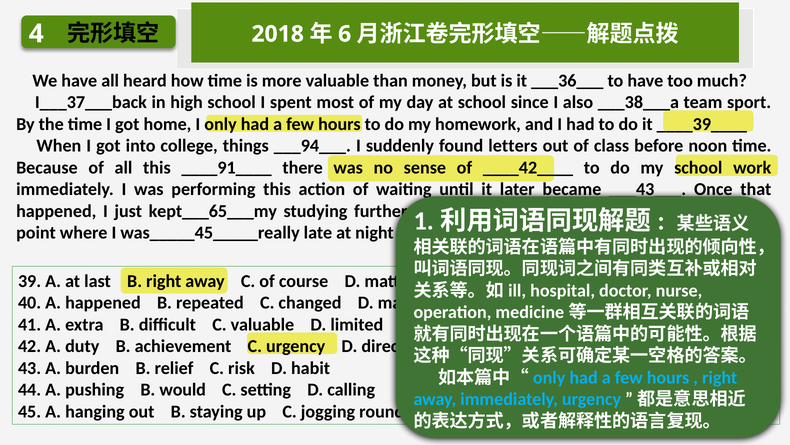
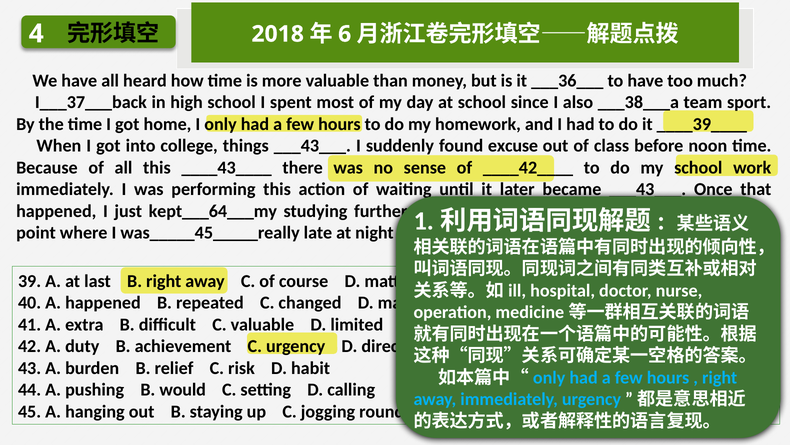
things ___94___: ___94___ -> ___43___
letters: letters -> excuse
____91____: ____91____ -> ____43____
kept___65___my: kept___65___my -> kept___64___my
